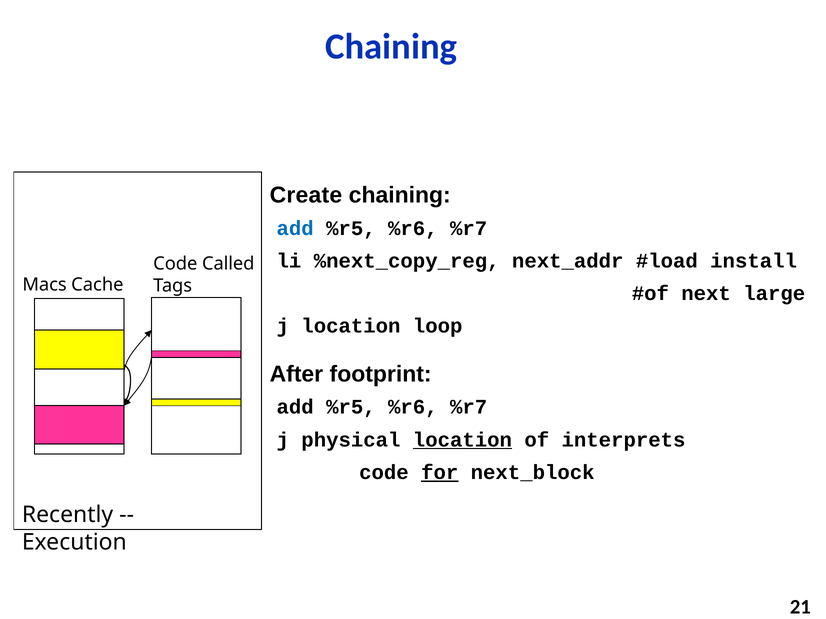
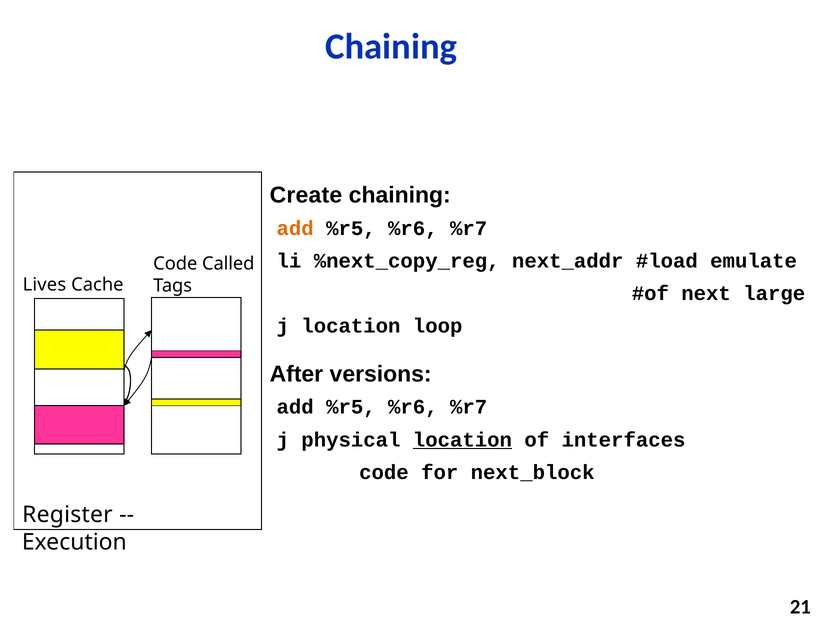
add at (295, 228) colour: blue -> orange
install: install -> emulate
Macs: Macs -> Lives
footprint: footprint -> versions
interprets: interprets -> interfaces
for underline: present -> none
Recently: Recently -> Register
